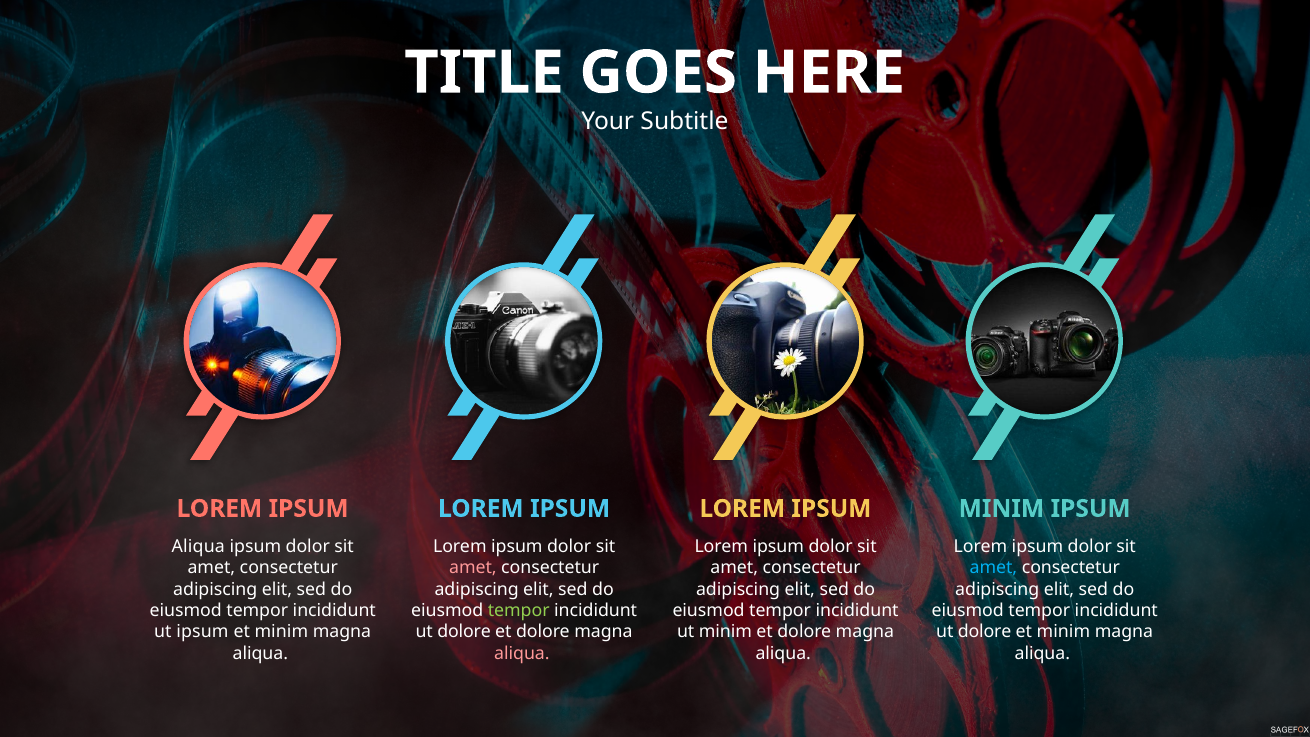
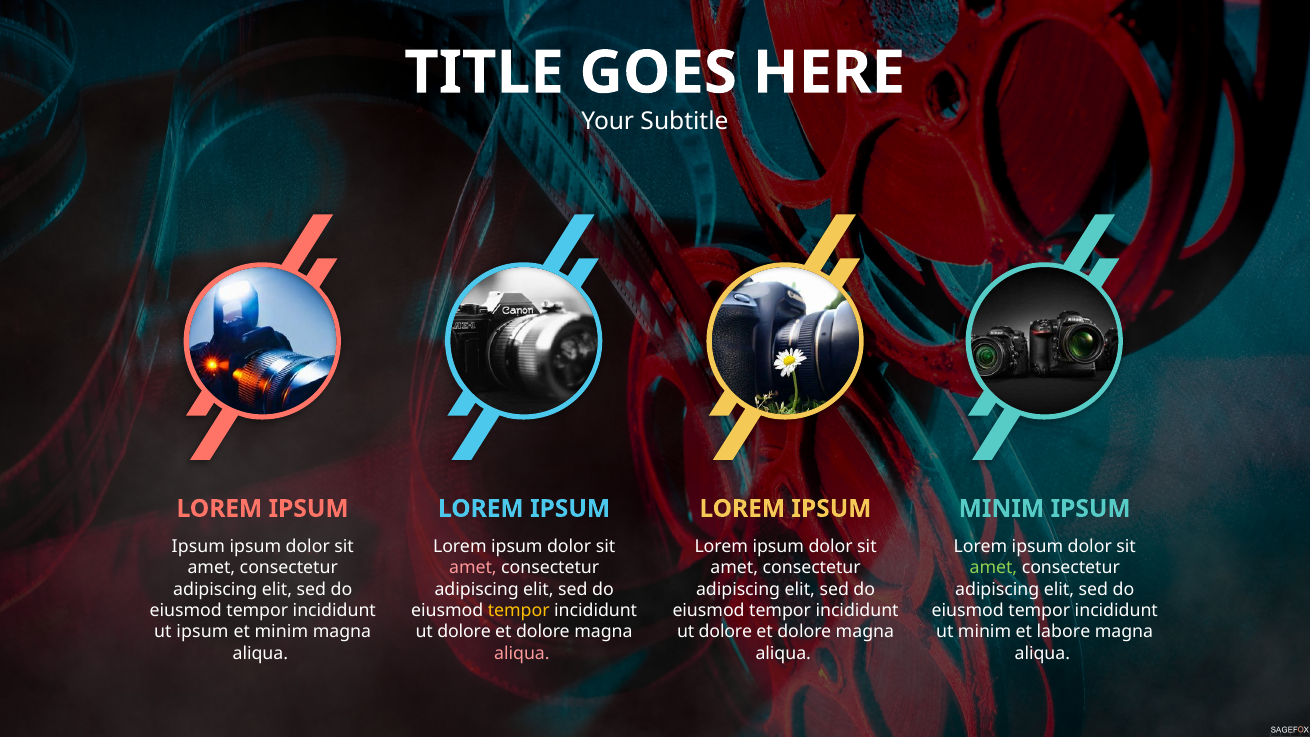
Aliqua at (198, 547): Aliqua -> Ipsum
amet at (993, 568) colour: light blue -> light green
tempor at (519, 610) colour: light green -> yellow
minim at (725, 632): minim -> dolore
dolore at (985, 632): dolore -> minim
minim at (1063, 632): minim -> labore
